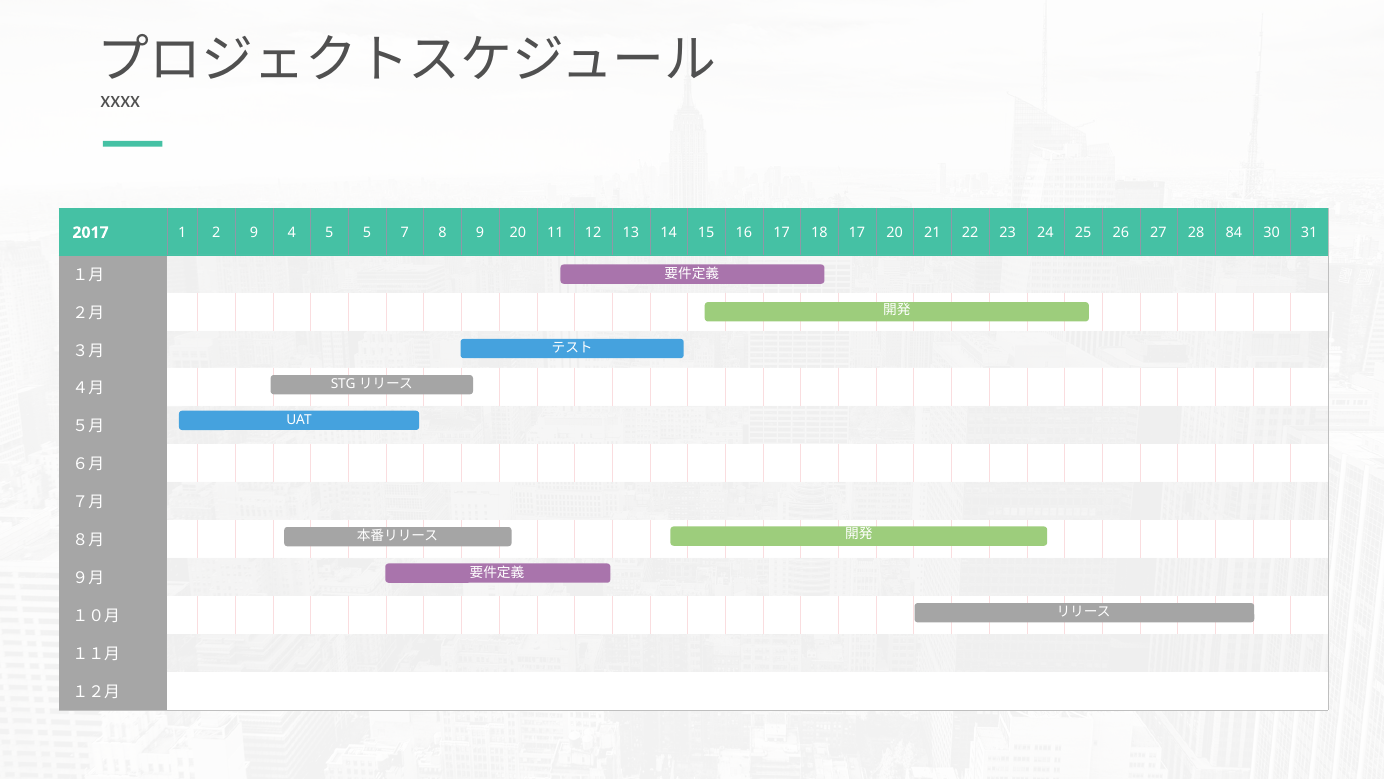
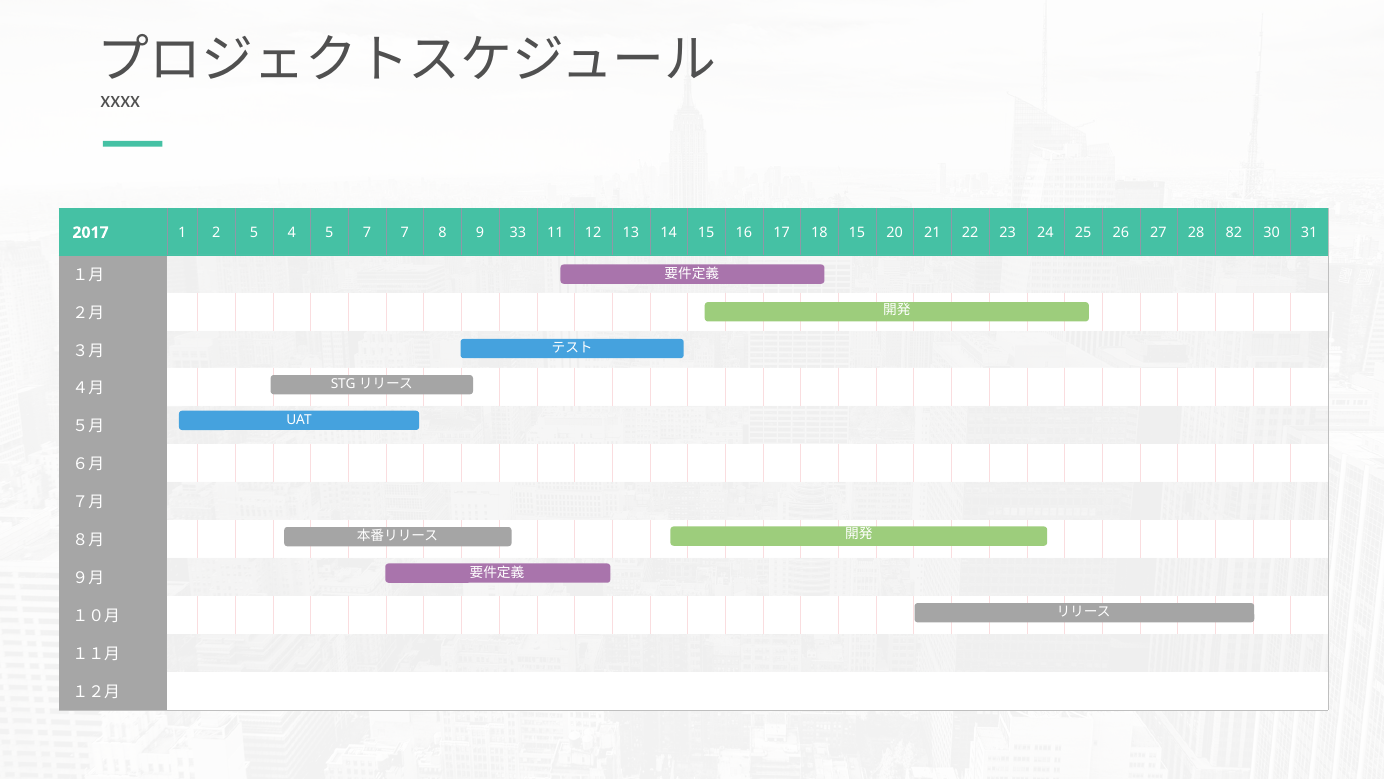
2 9: 9 -> 5
5 5: 5 -> 7
9 20: 20 -> 33
18 17: 17 -> 15
84: 84 -> 82
